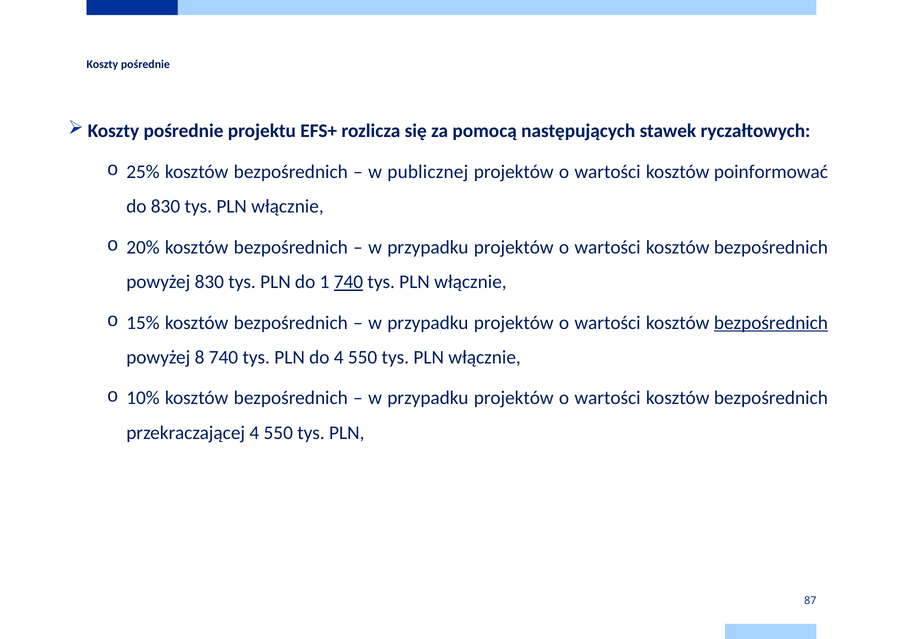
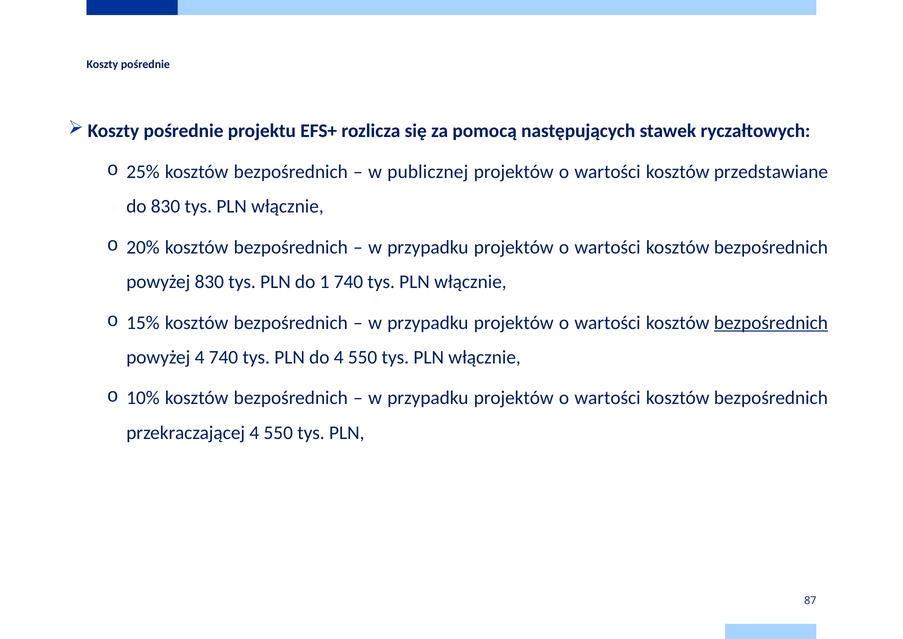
poinformować: poinformować -> przedstawiane
740 at (348, 282) underline: present -> none
powyżej 8: 8 -> 4
